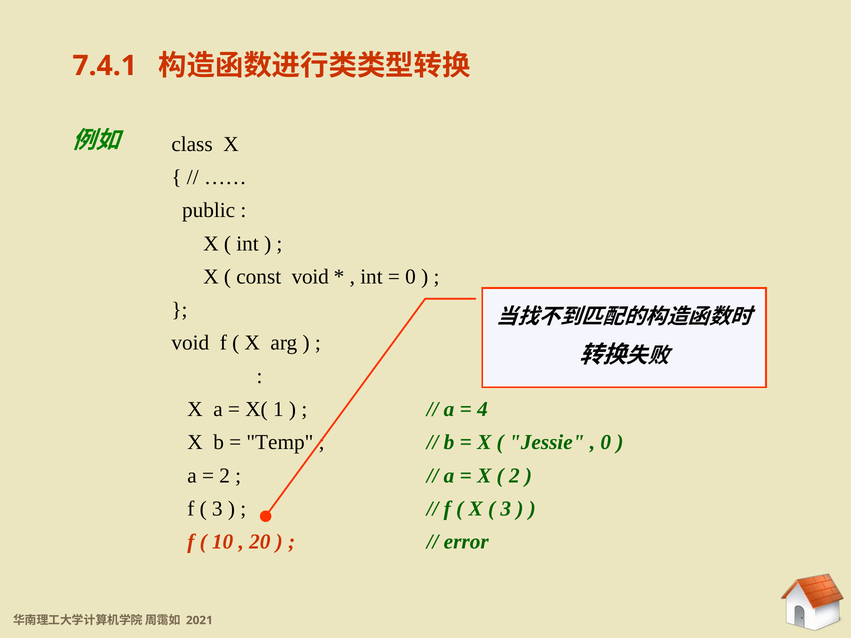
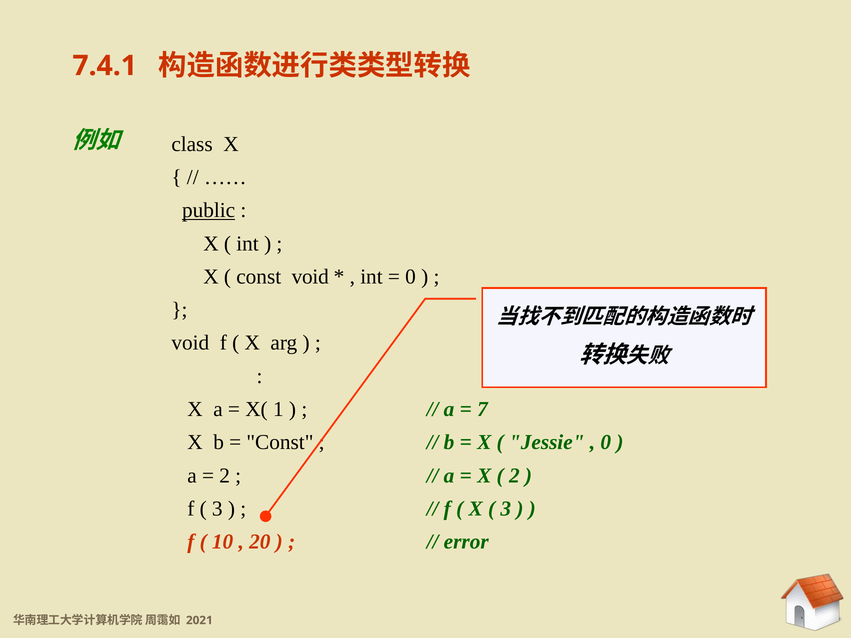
public underline: none -> present
4: 4 -> 7
Temp at (280, 443): Temp -> Const
